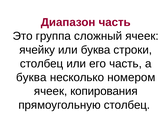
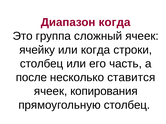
Диапазон часть: часть -> когда
или буква: буква -> когда
буква at (31, 78): буква -> после
номером: номером -> ставится
